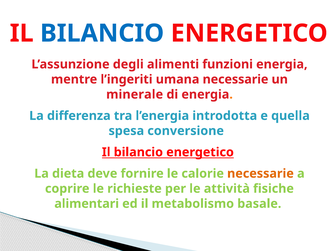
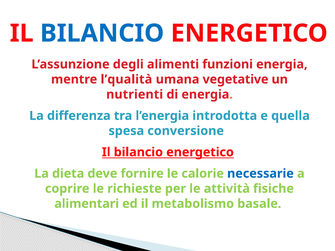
l’ingeriti: l’ingeriti -> l’qualità
umana necessarie: necessarie -> vegetative
minerale: minerale -> nutrienti
necessarie at (260, 174) colour: orange -> blue
